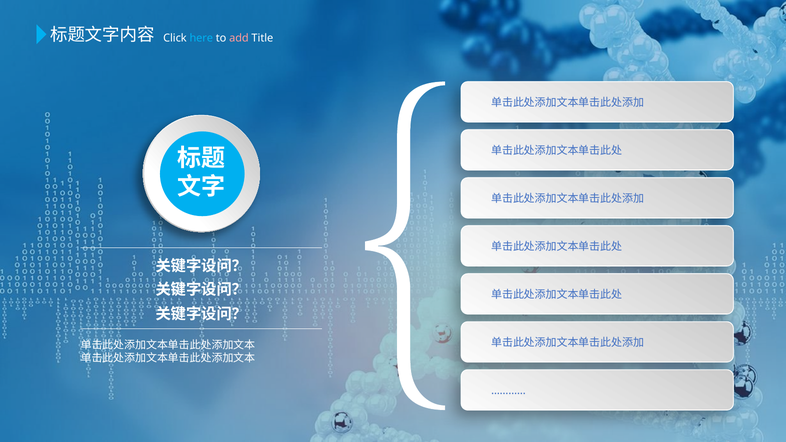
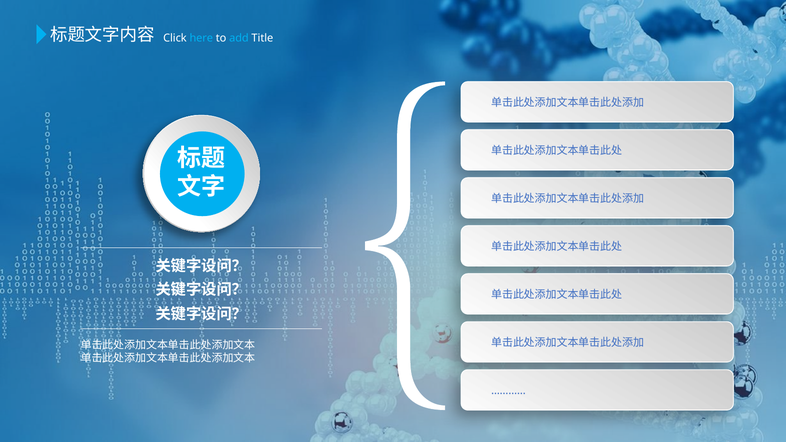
add colour: pink -> light blue
